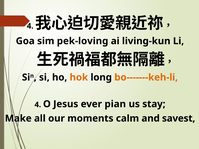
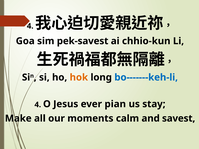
pek-loving: pek-loving -> pek-savest
living-kun: living-kun -> chhio-kun
bo-------keh-li colour: orange -> blue
